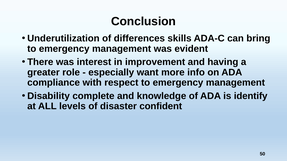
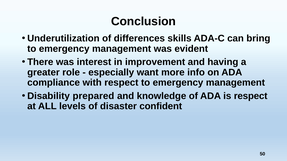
complete: complete -> prepared
is identify: identify -> respect
